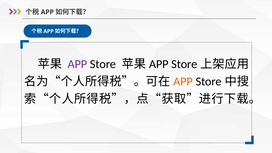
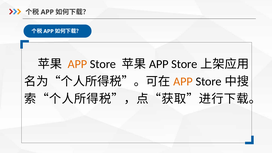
APP at (77, 64) colour: purple -> orange
